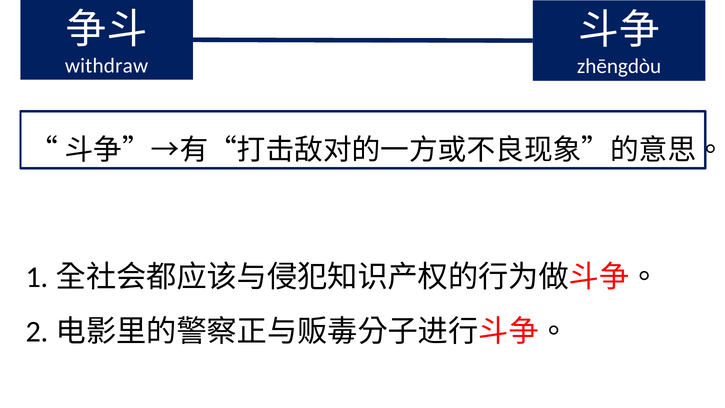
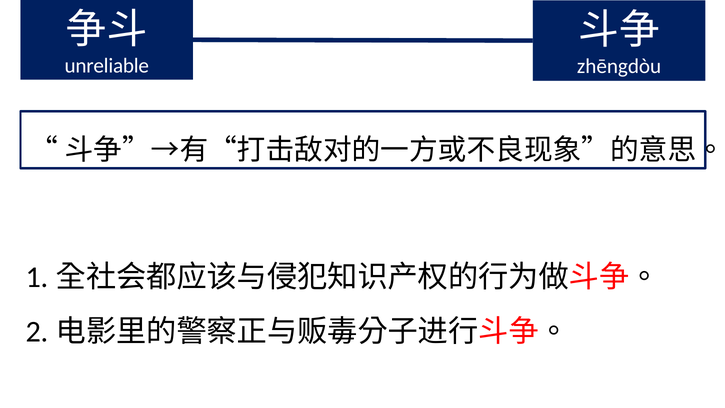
withdraw: withdraw -> unreliable
